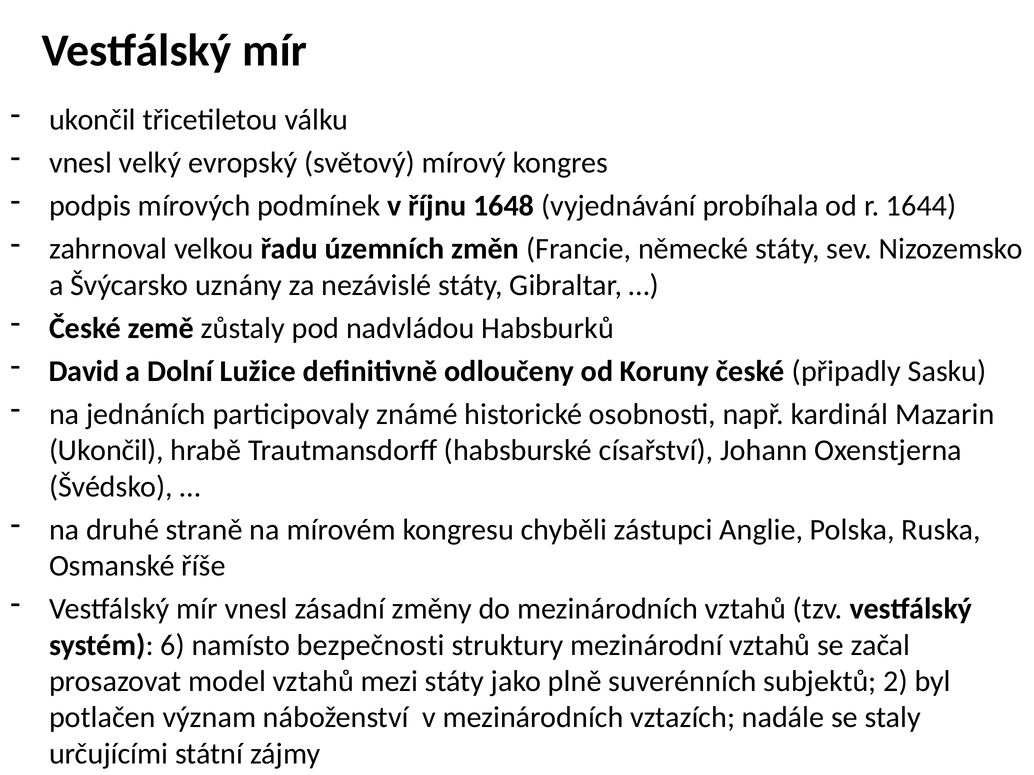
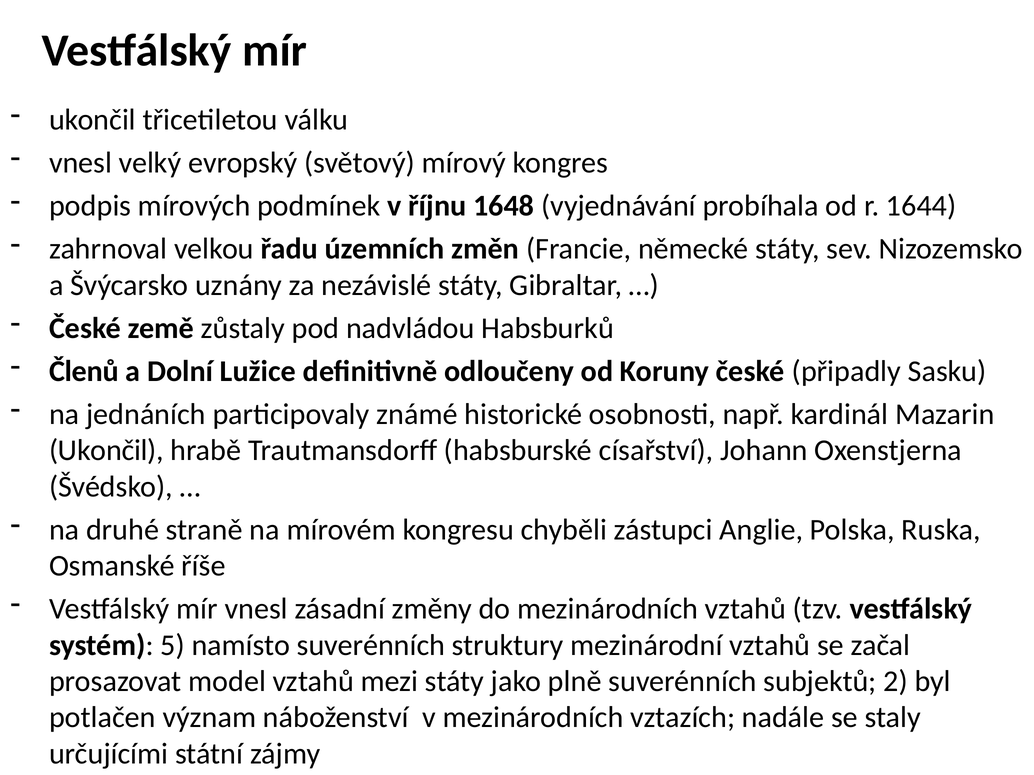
David: David -> Členů
6: 6 -> 5
namísto bezpečnosti: bezpečnosti -> suverénních
